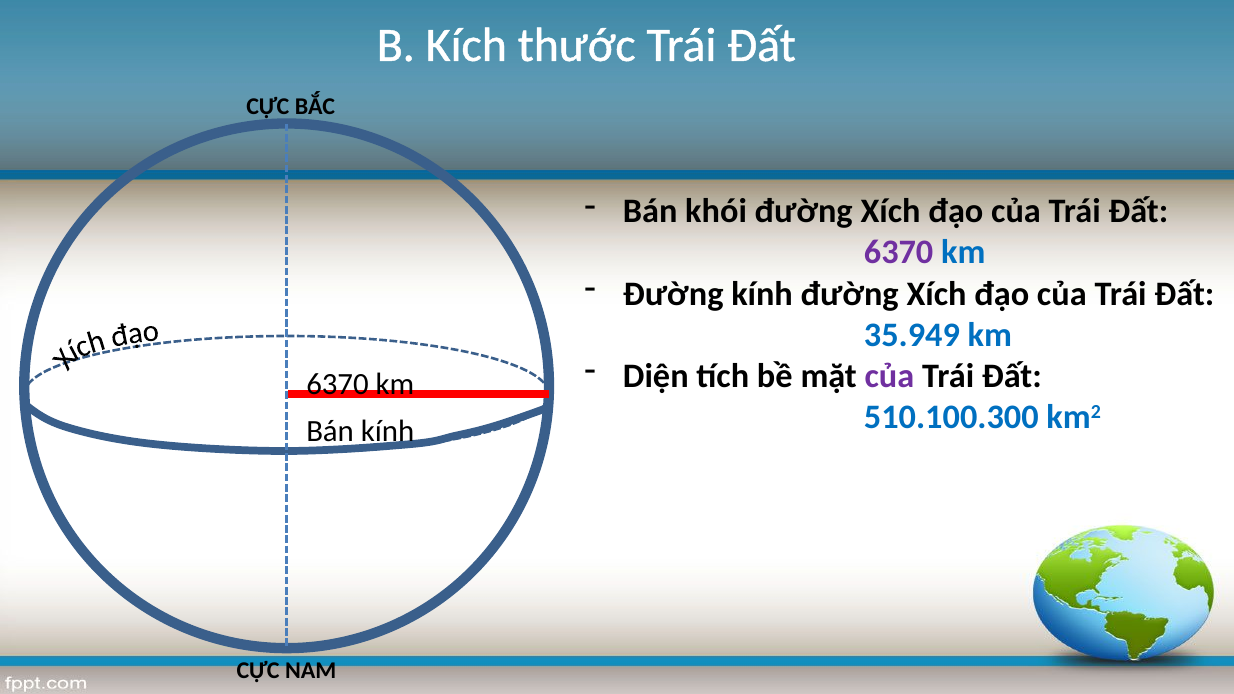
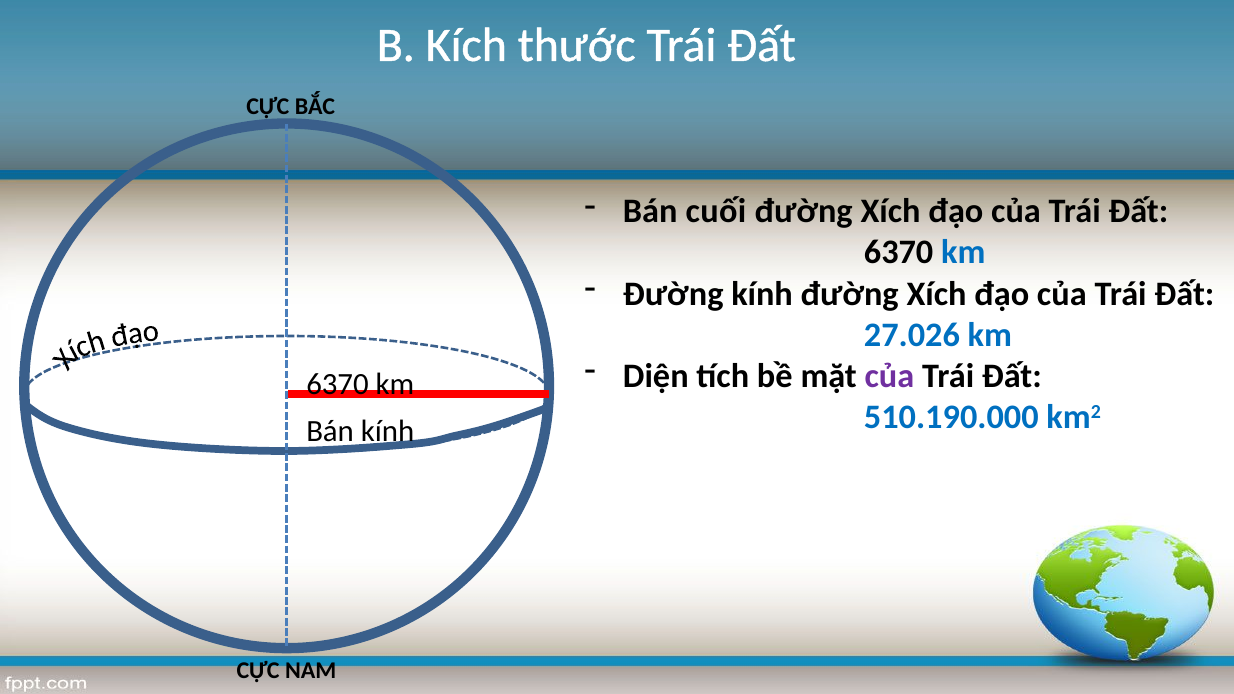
khói: khói -> cuối
6370 at (899, 253) colour: purple -> black
35.949: 35.949 -> 27.026
510.100.300: 510.100.300 -> 510.190.000
